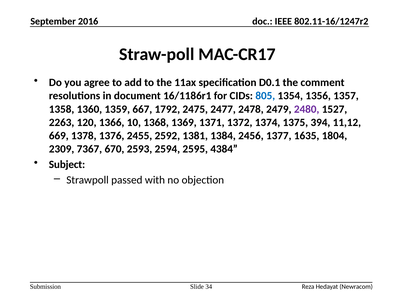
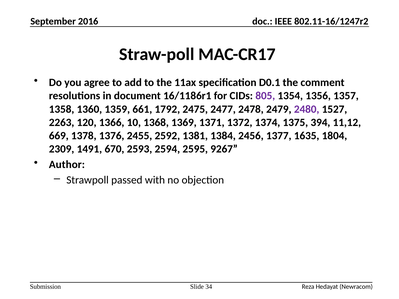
805 colour: blue -> purple
667: 667 -> 661
7367: 7367 -> 1491
4384: 4384 -> 9267
Subject: Subject -> Author
